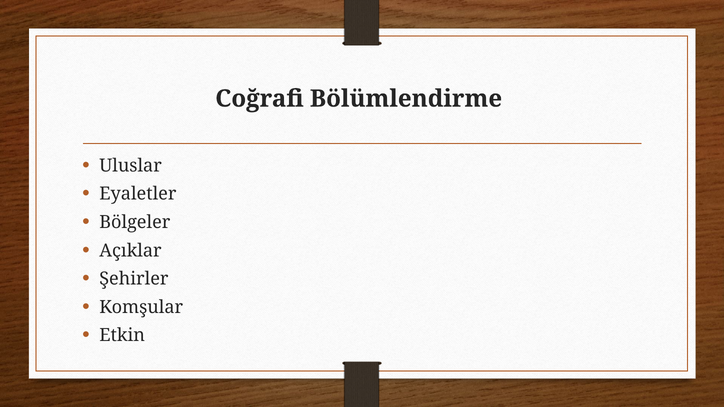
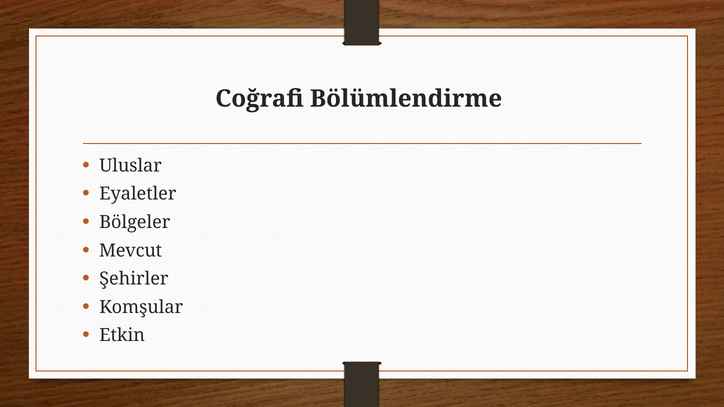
Açıklar: Açıklar -> Mevcut
